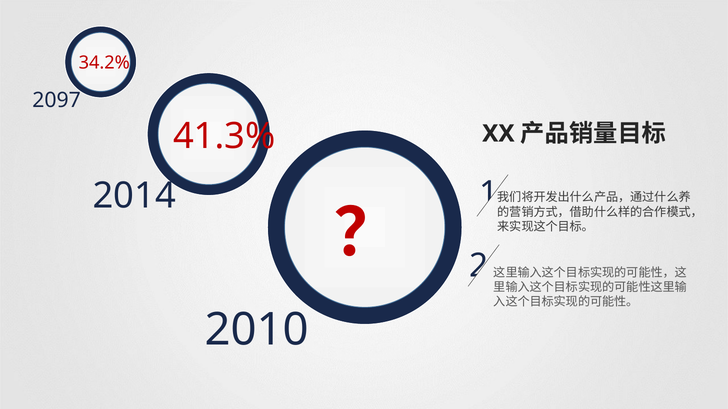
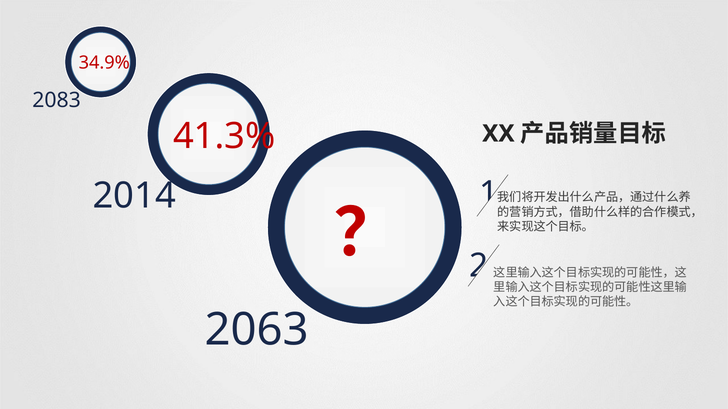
34.2%: 34.2% -> 34.9%
2097: 2097 -> 2083
2010: 2010 -> 2063
